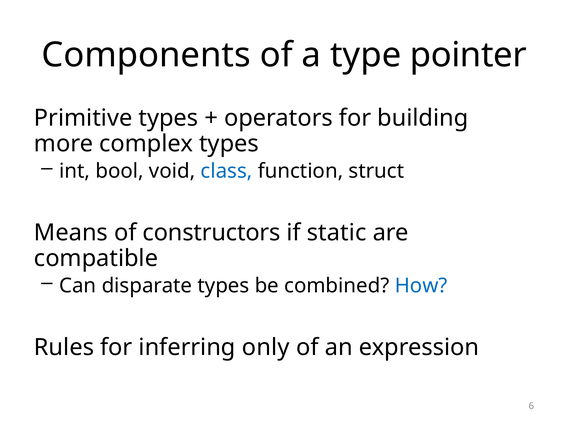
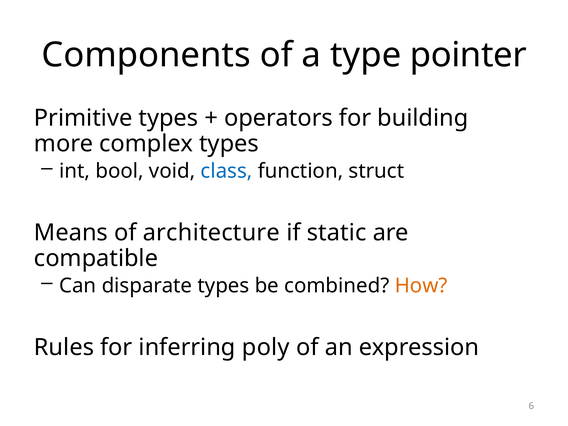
constructors: constructors -> architecture
How colour: blue -> orange
only: only -> poly
